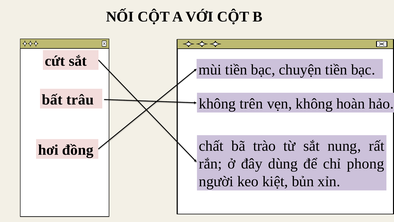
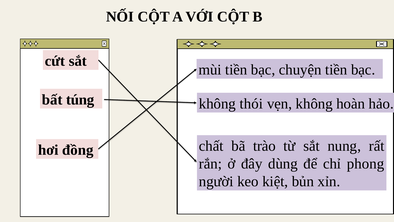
trâu: trâu -> túng
trên: trên -> thói
